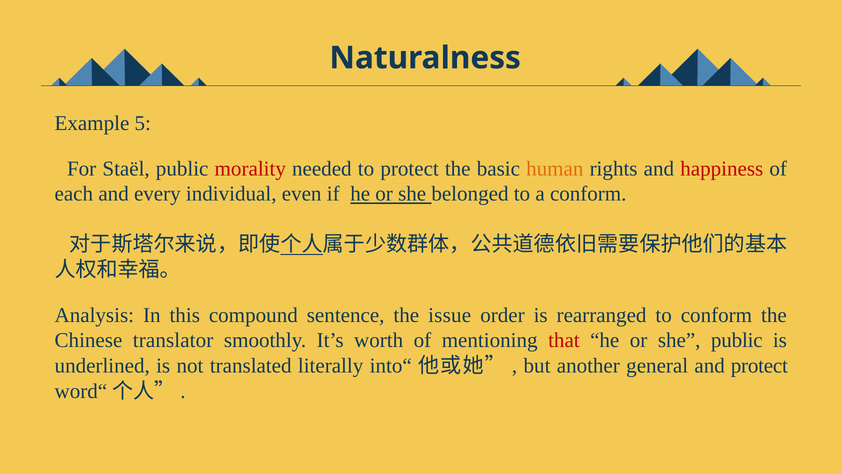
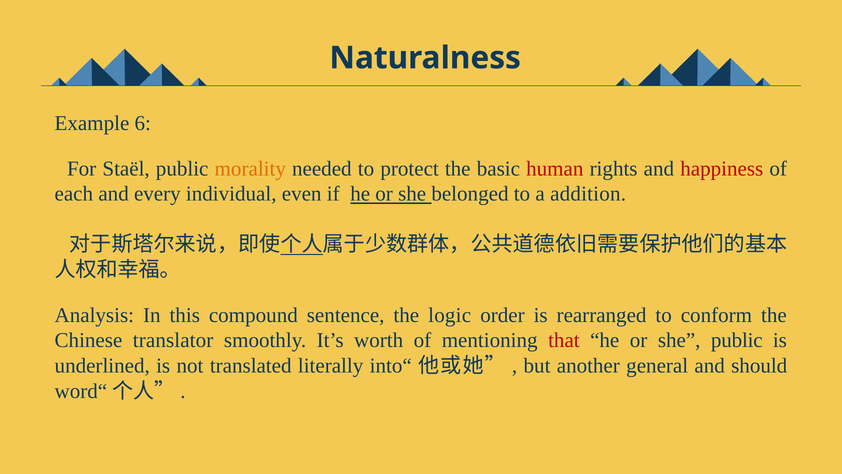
5: 5 -> 6
morality colour: red -> orange
human colour: orange -> red
a conform: conform -> addition
issue: issue -> logic
and protect: protect -> should
